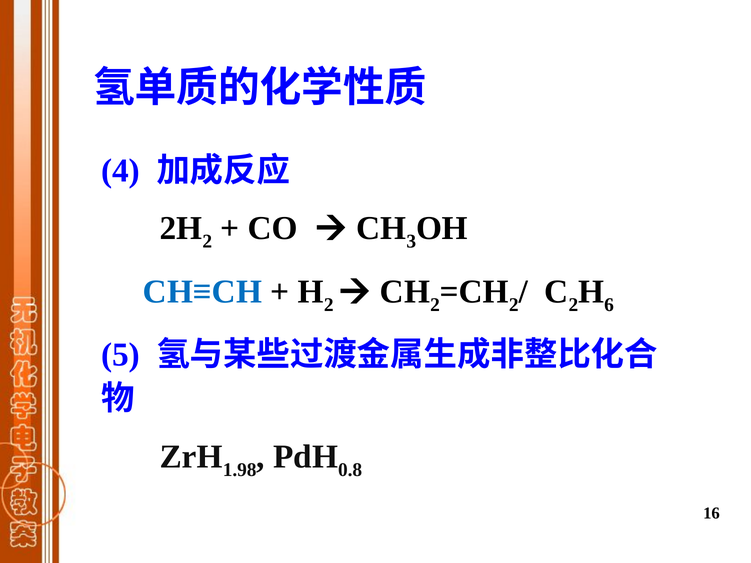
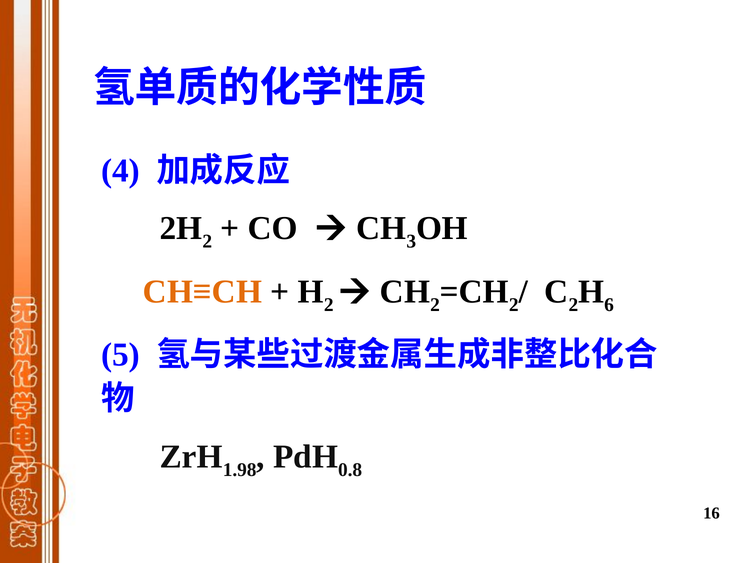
CH≡CH colour: blue -> orange
